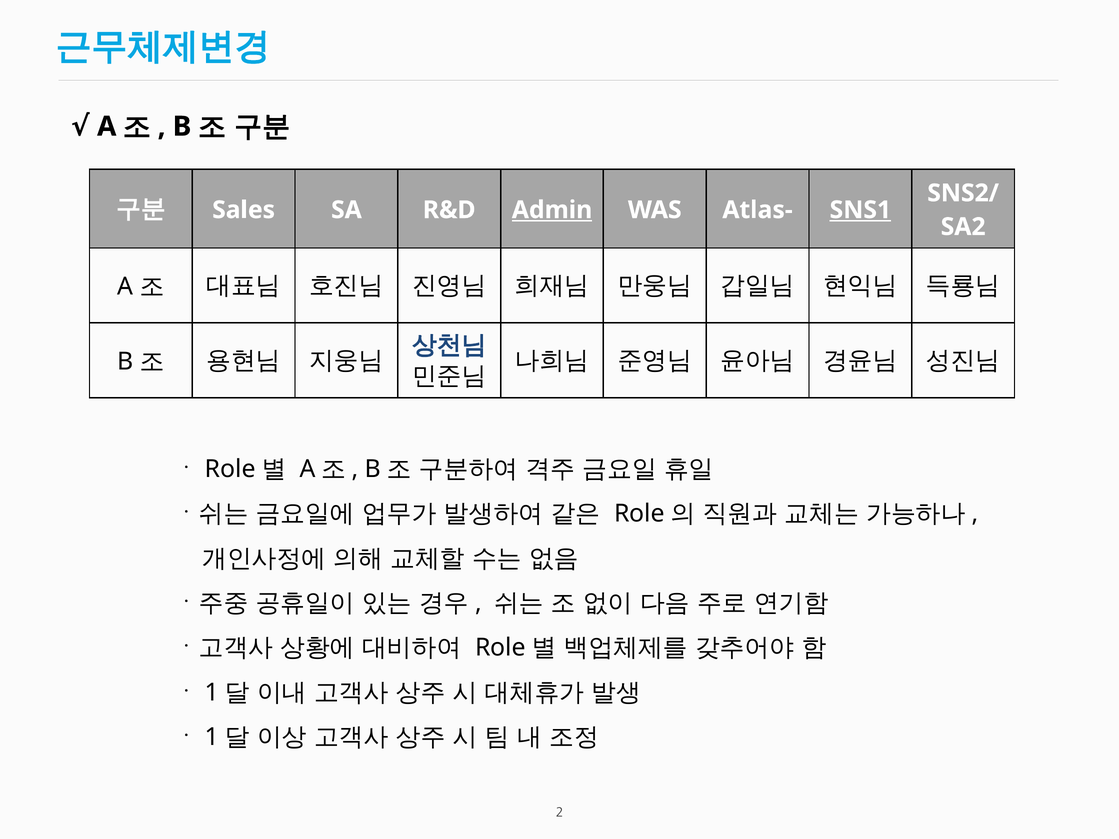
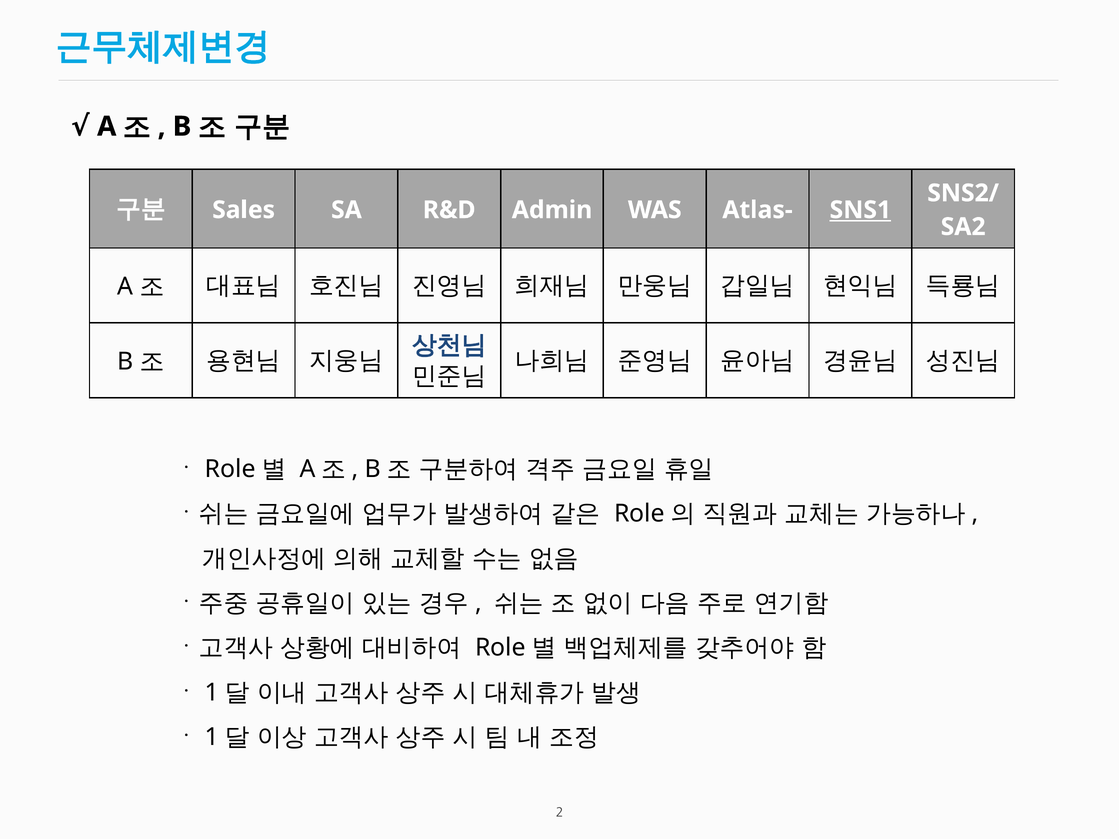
Admin underline: present -> none
